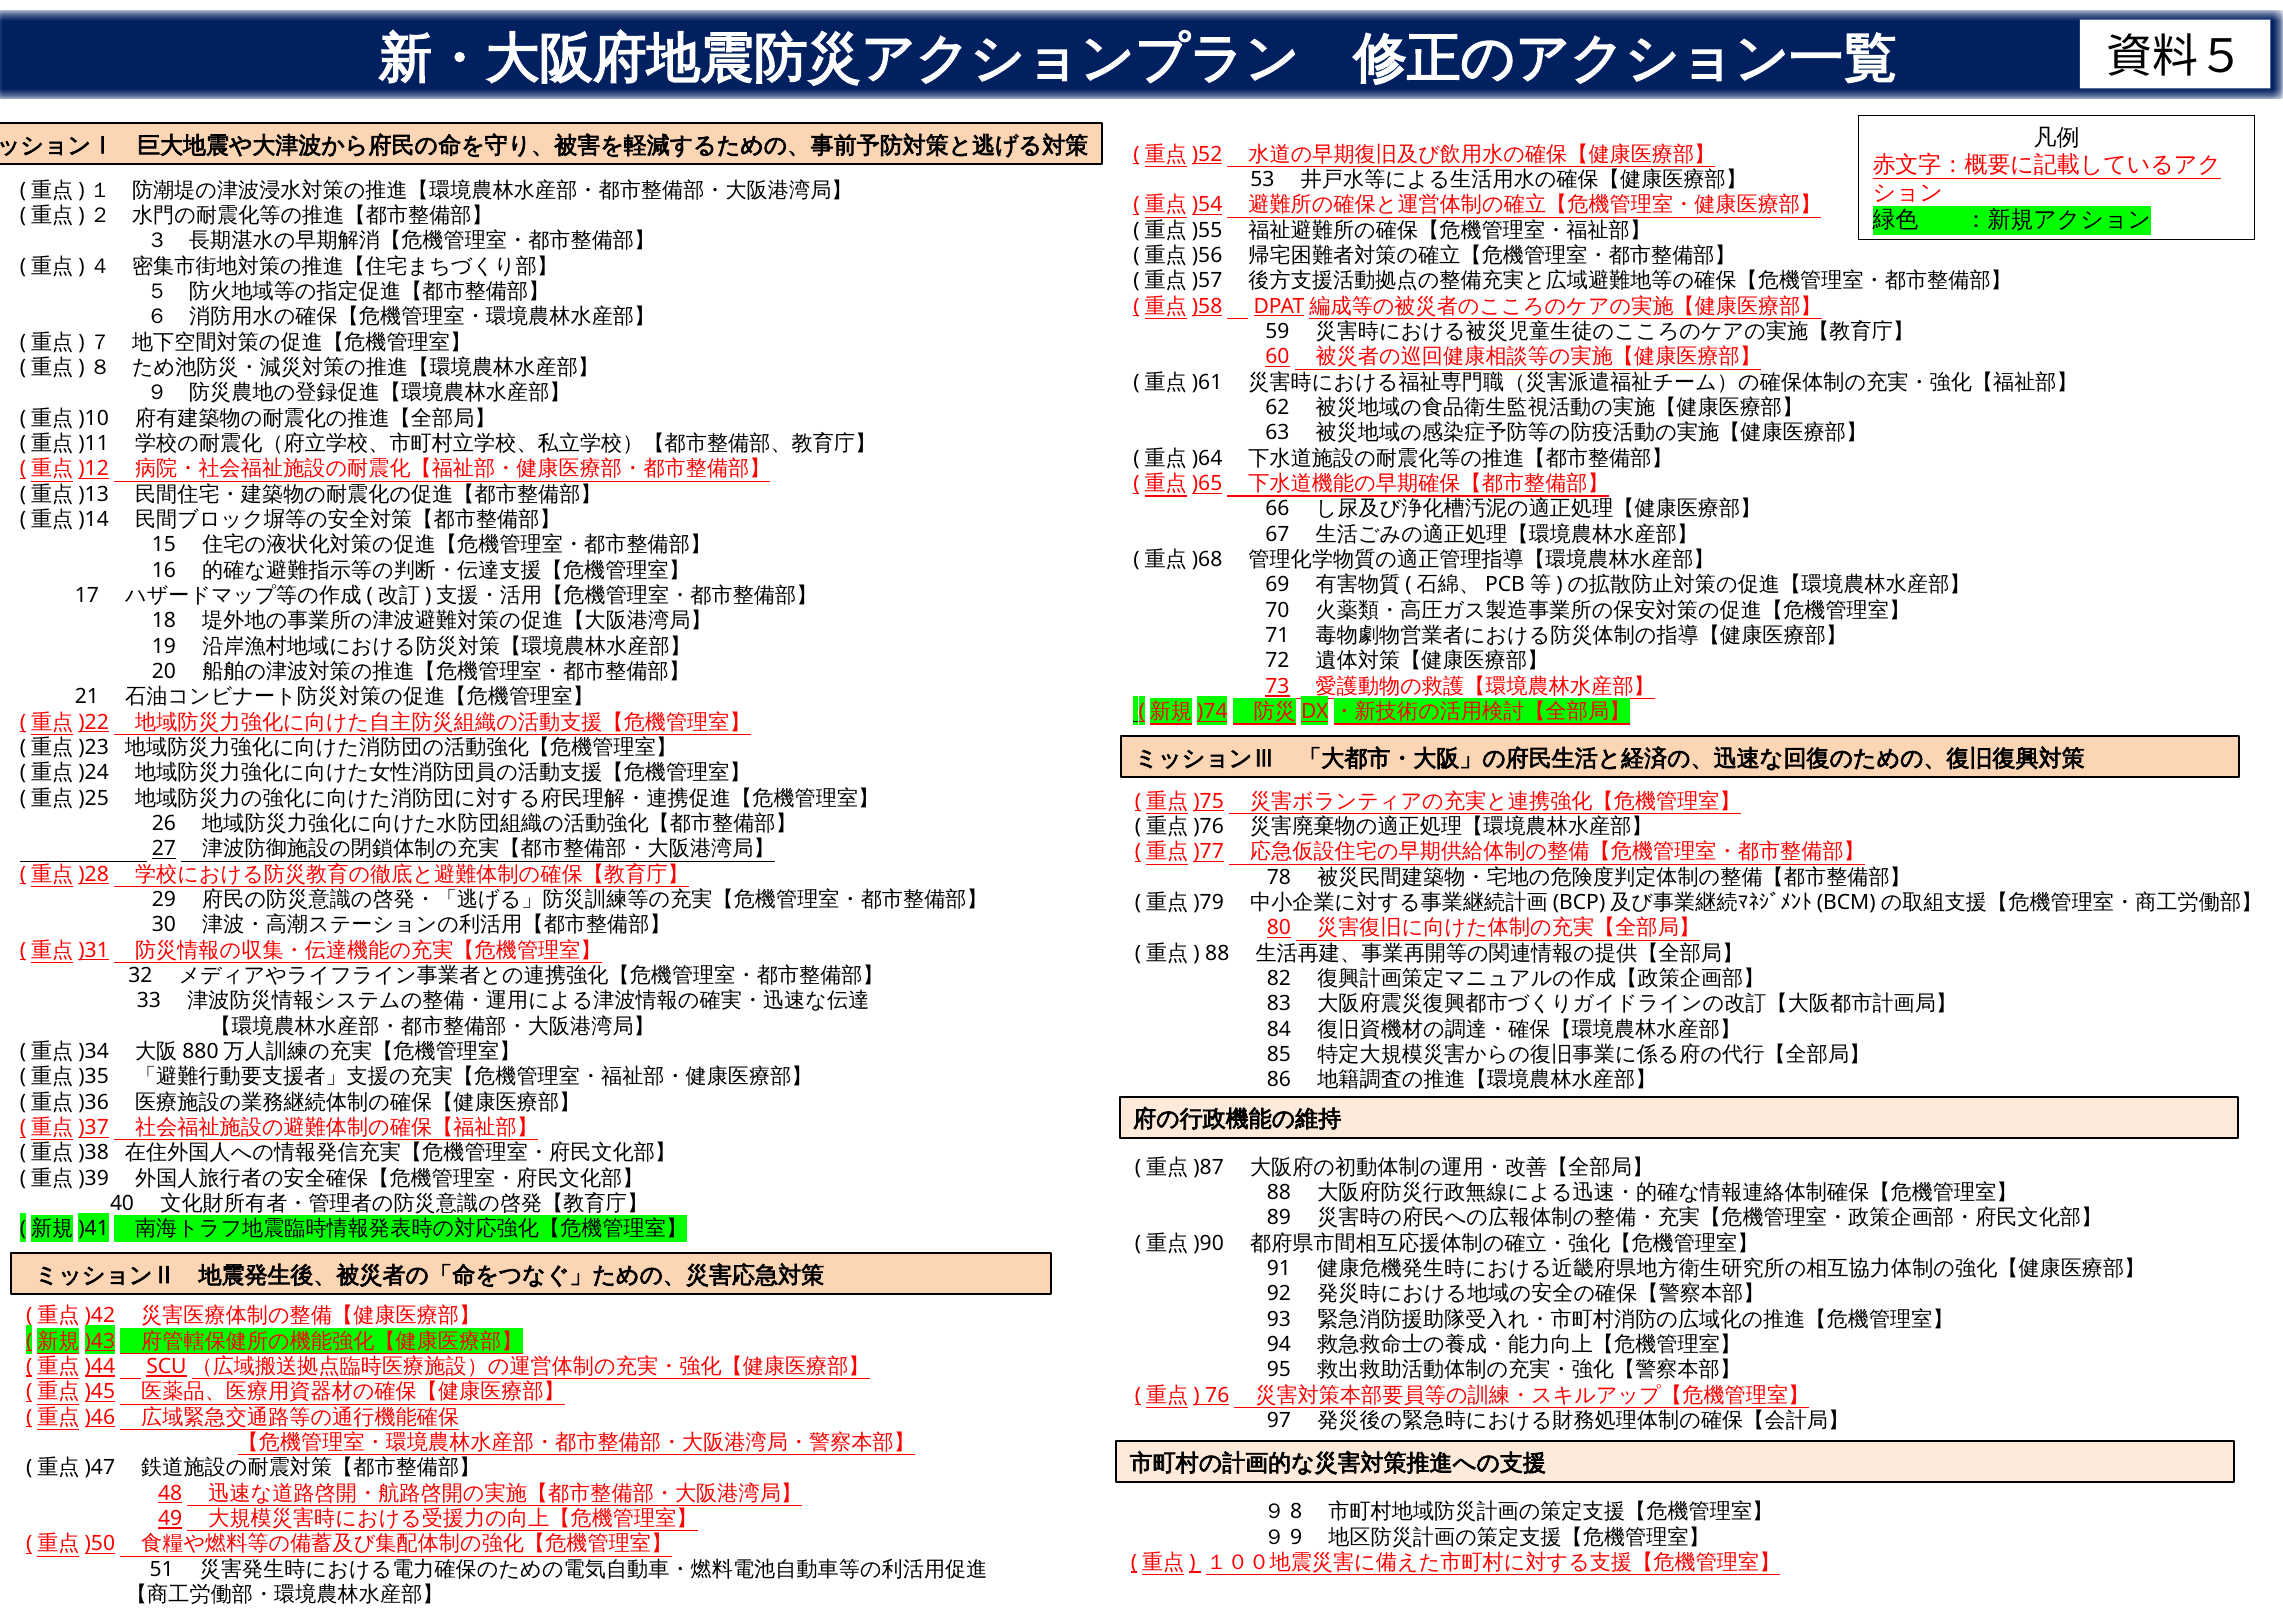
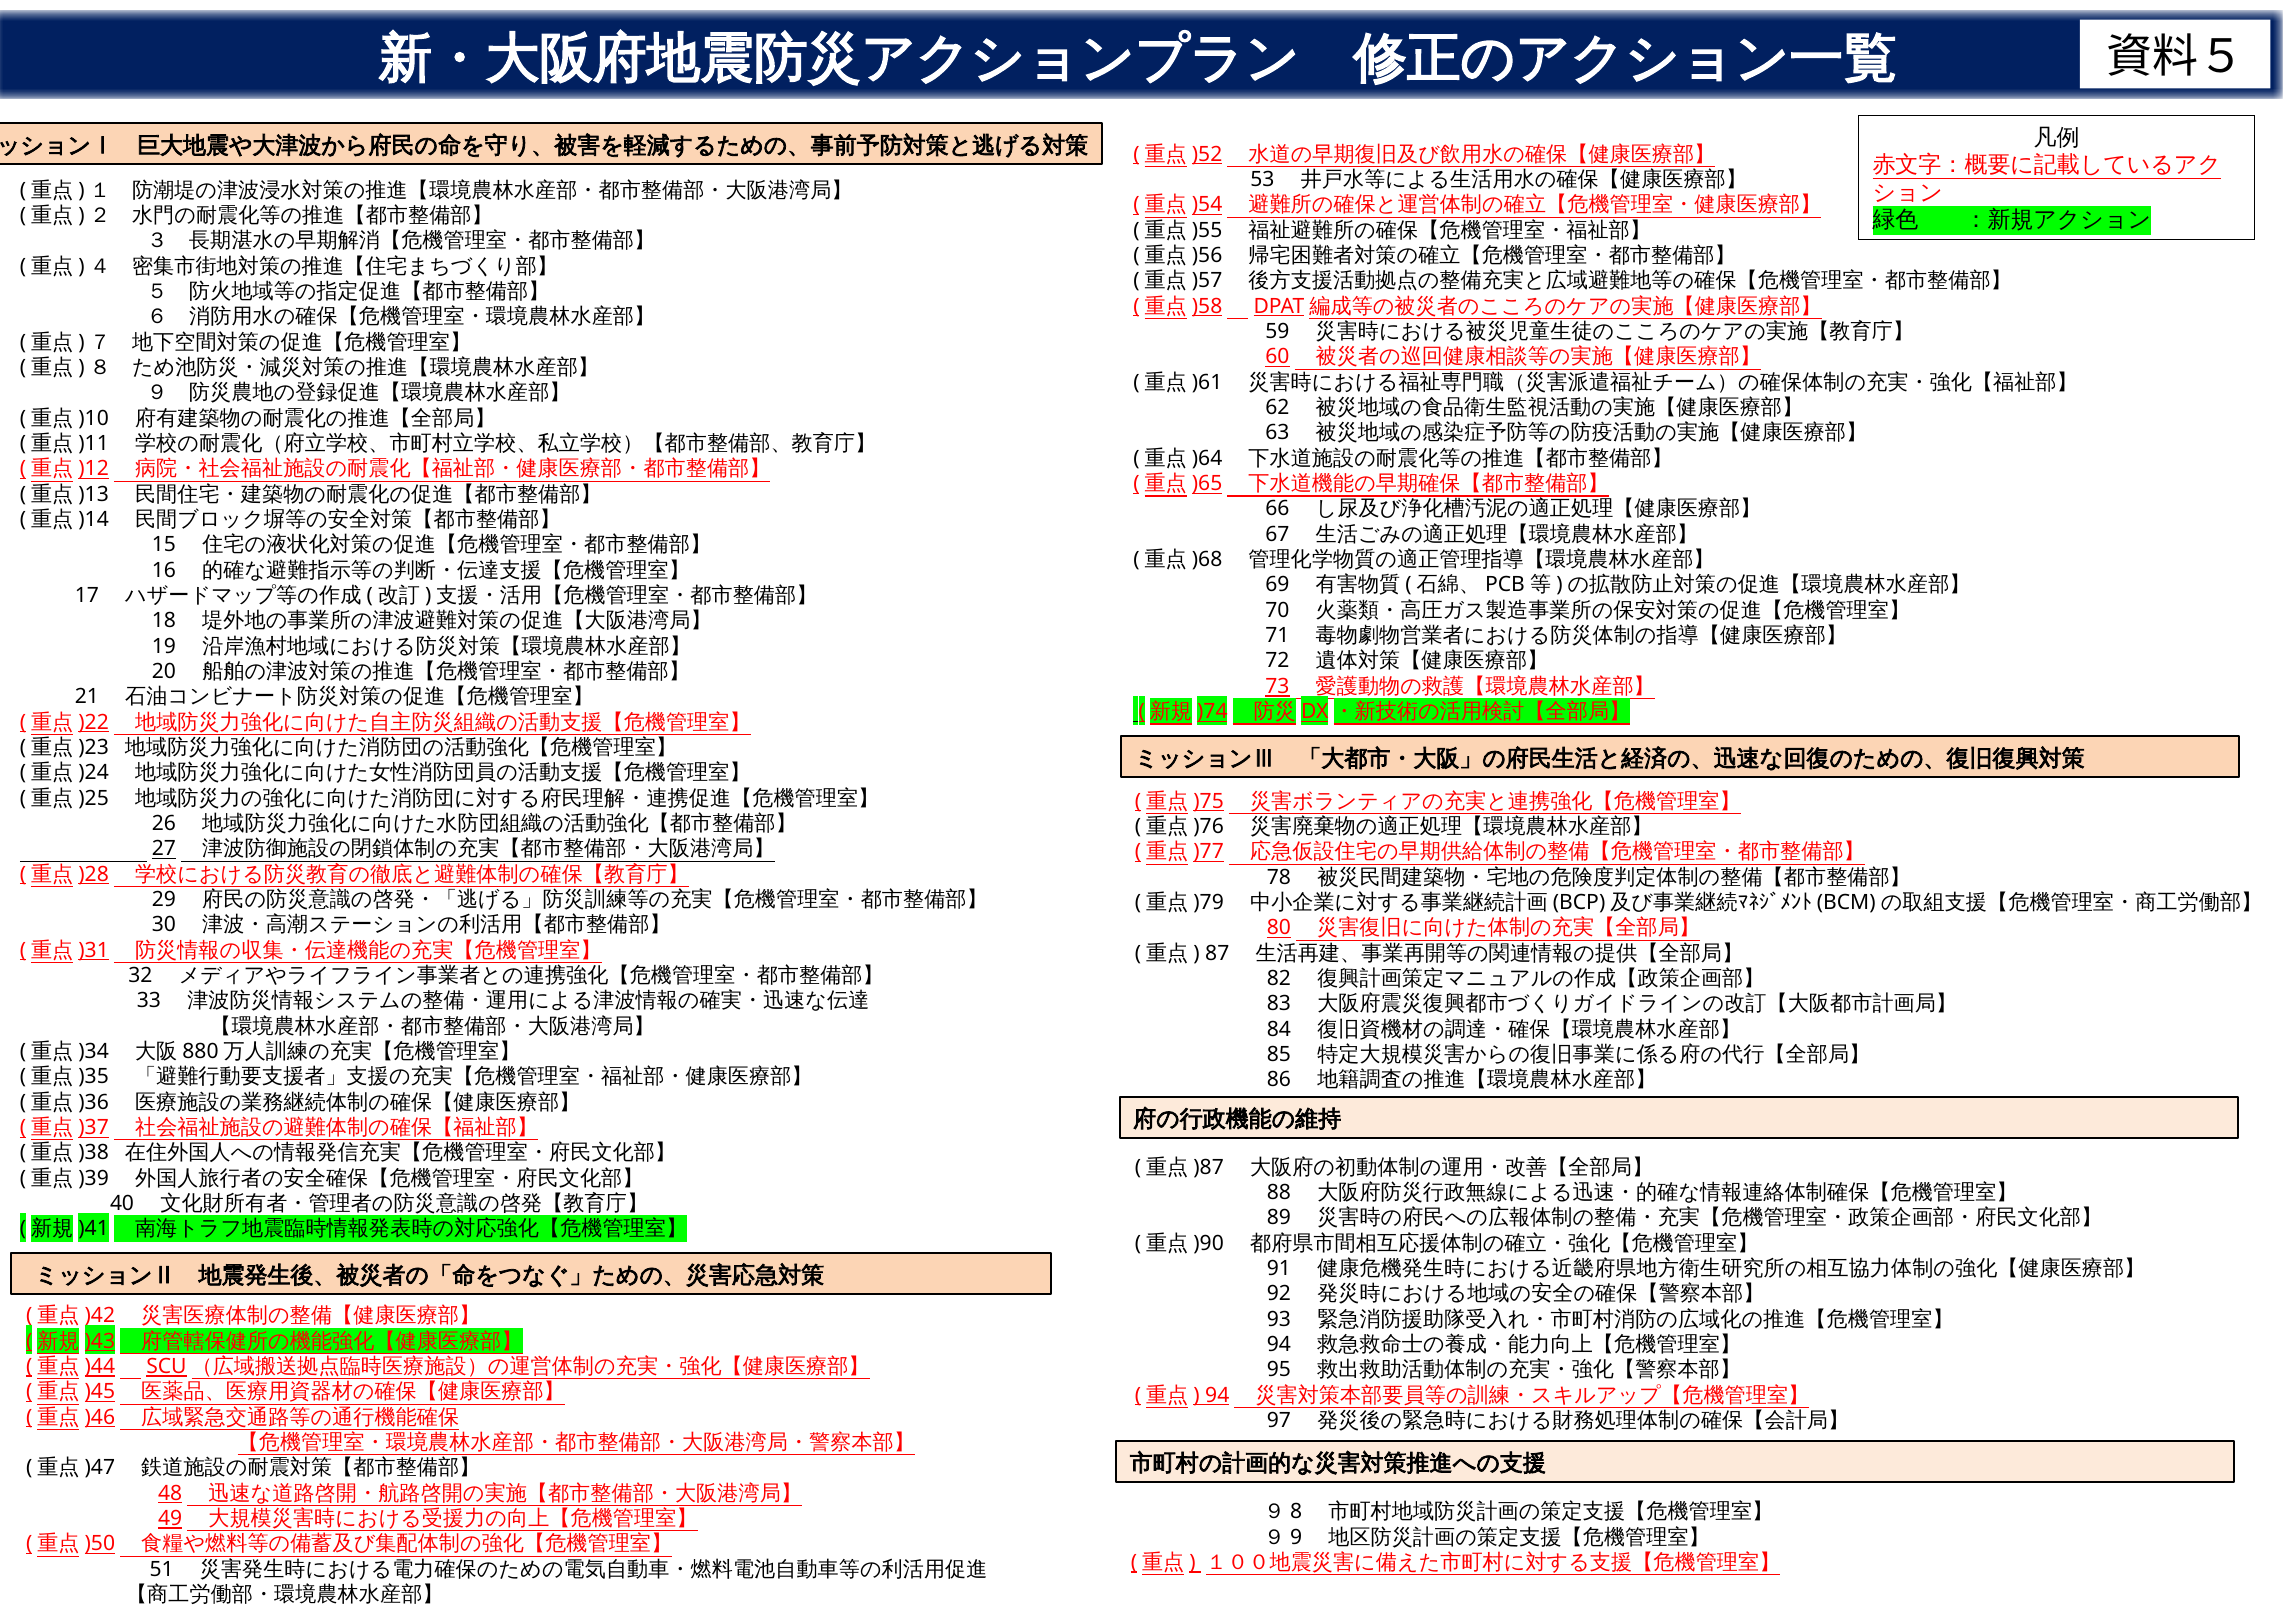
88 at (1217, 953): 88 -> 87
76 at (1217, 1395): 76 -> 94
